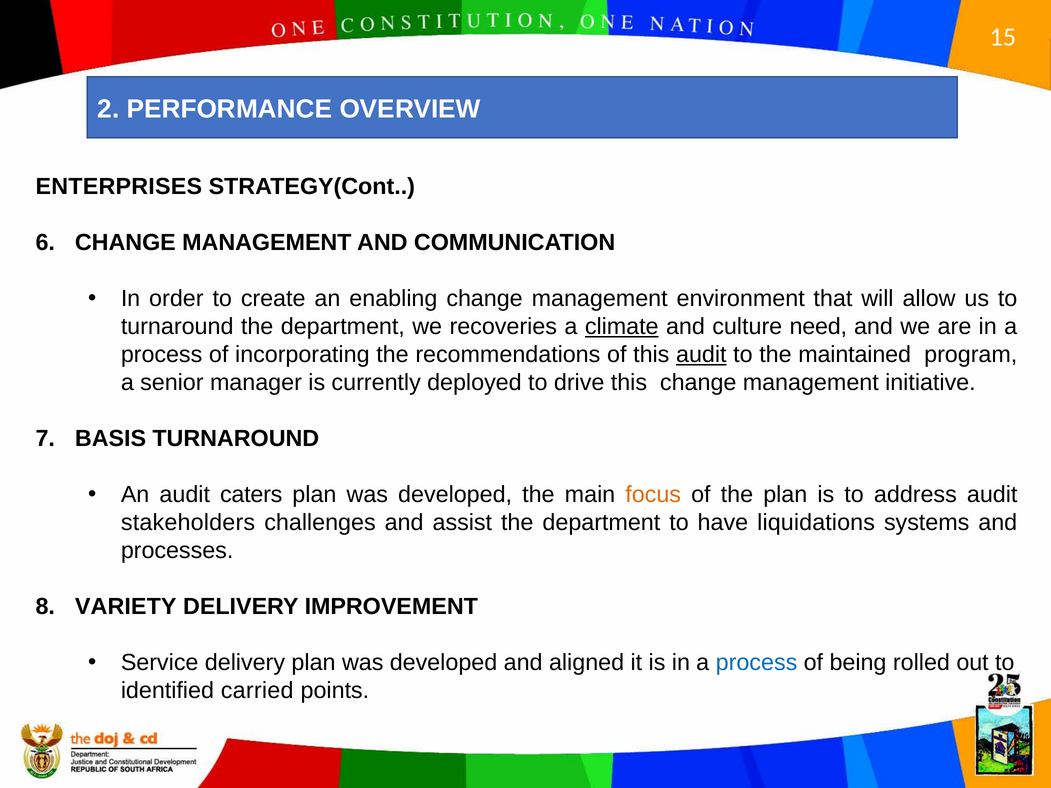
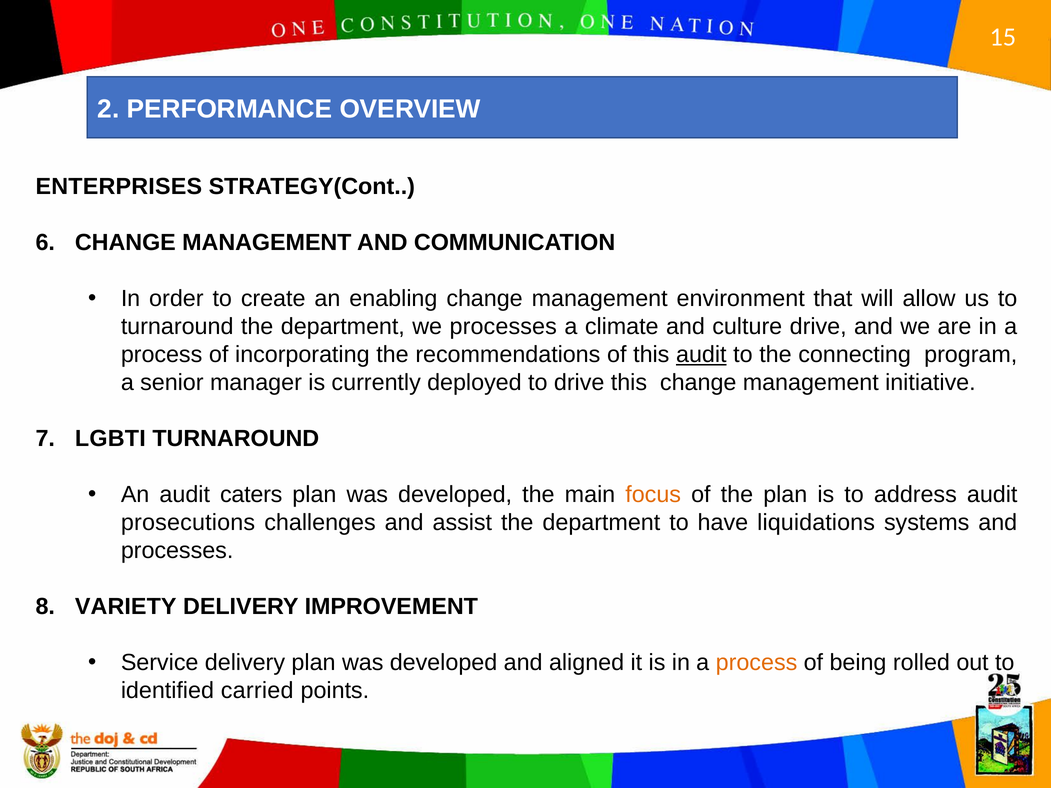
we recoveries: recoveries -> processes
climate underline: present -> none
culture need: need -> drive
maintained: maintained -> connecting
BASIS: BASIS -> LGBTI
stakeholders: stakeholders -> prosecutions
process at (757, 663) colour: blue -> orange
